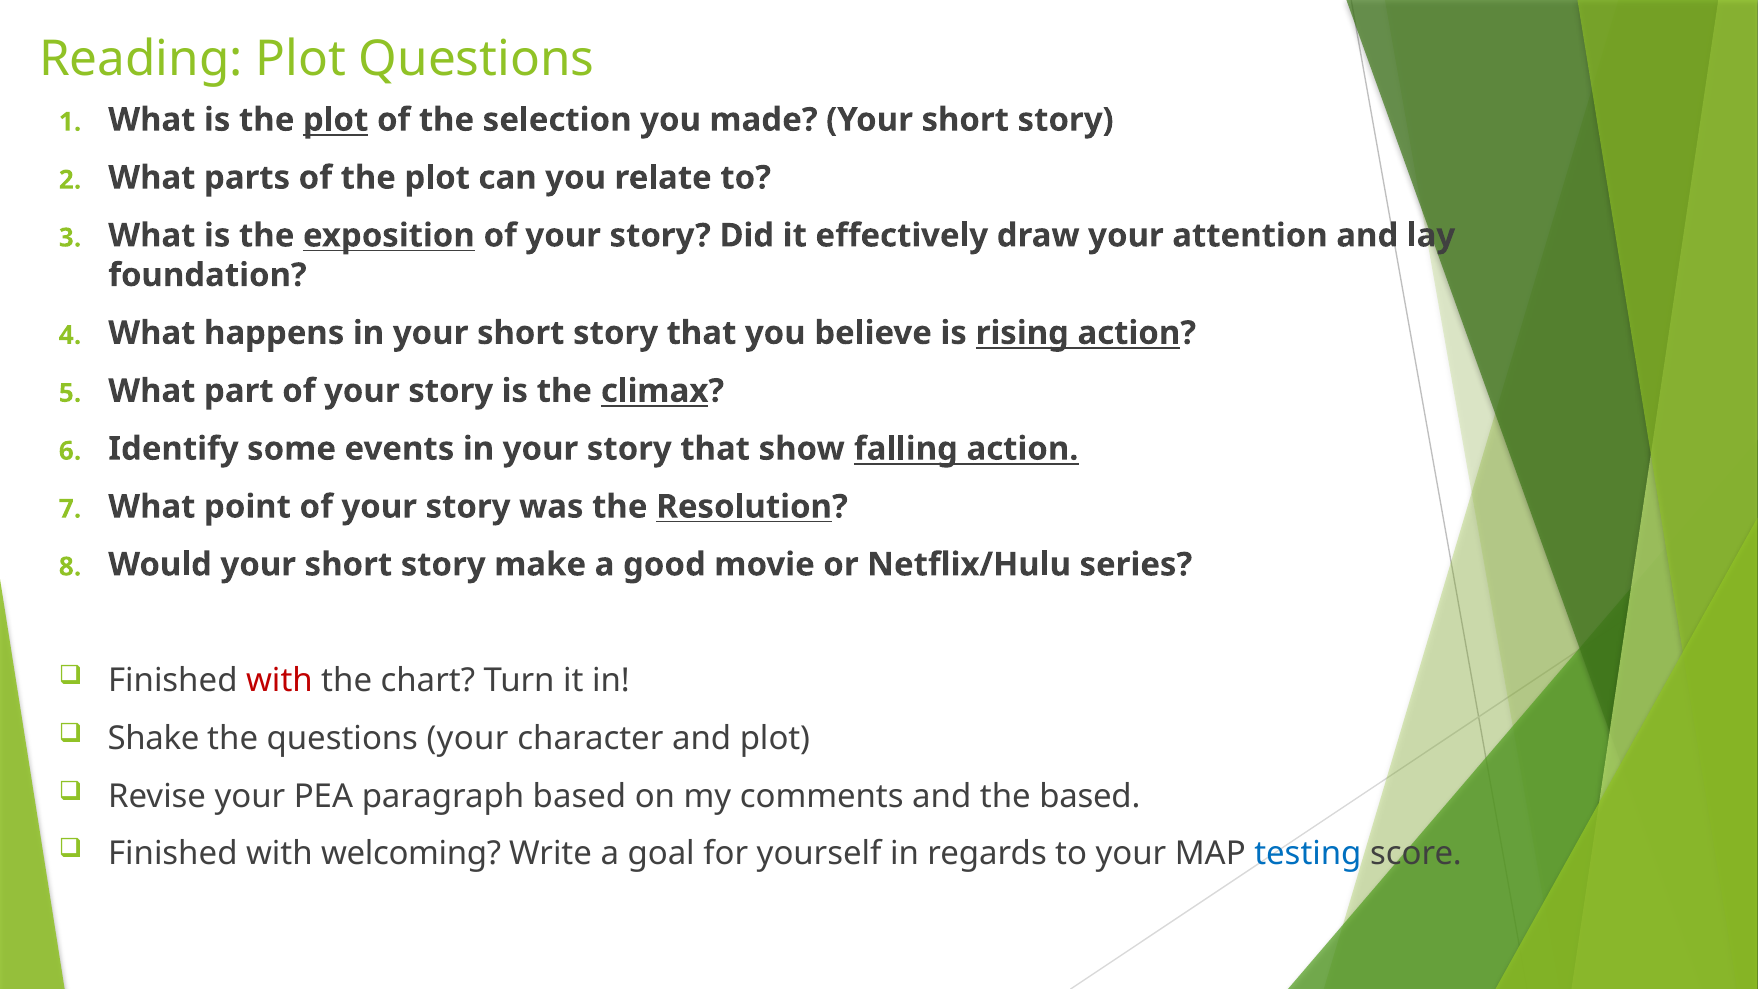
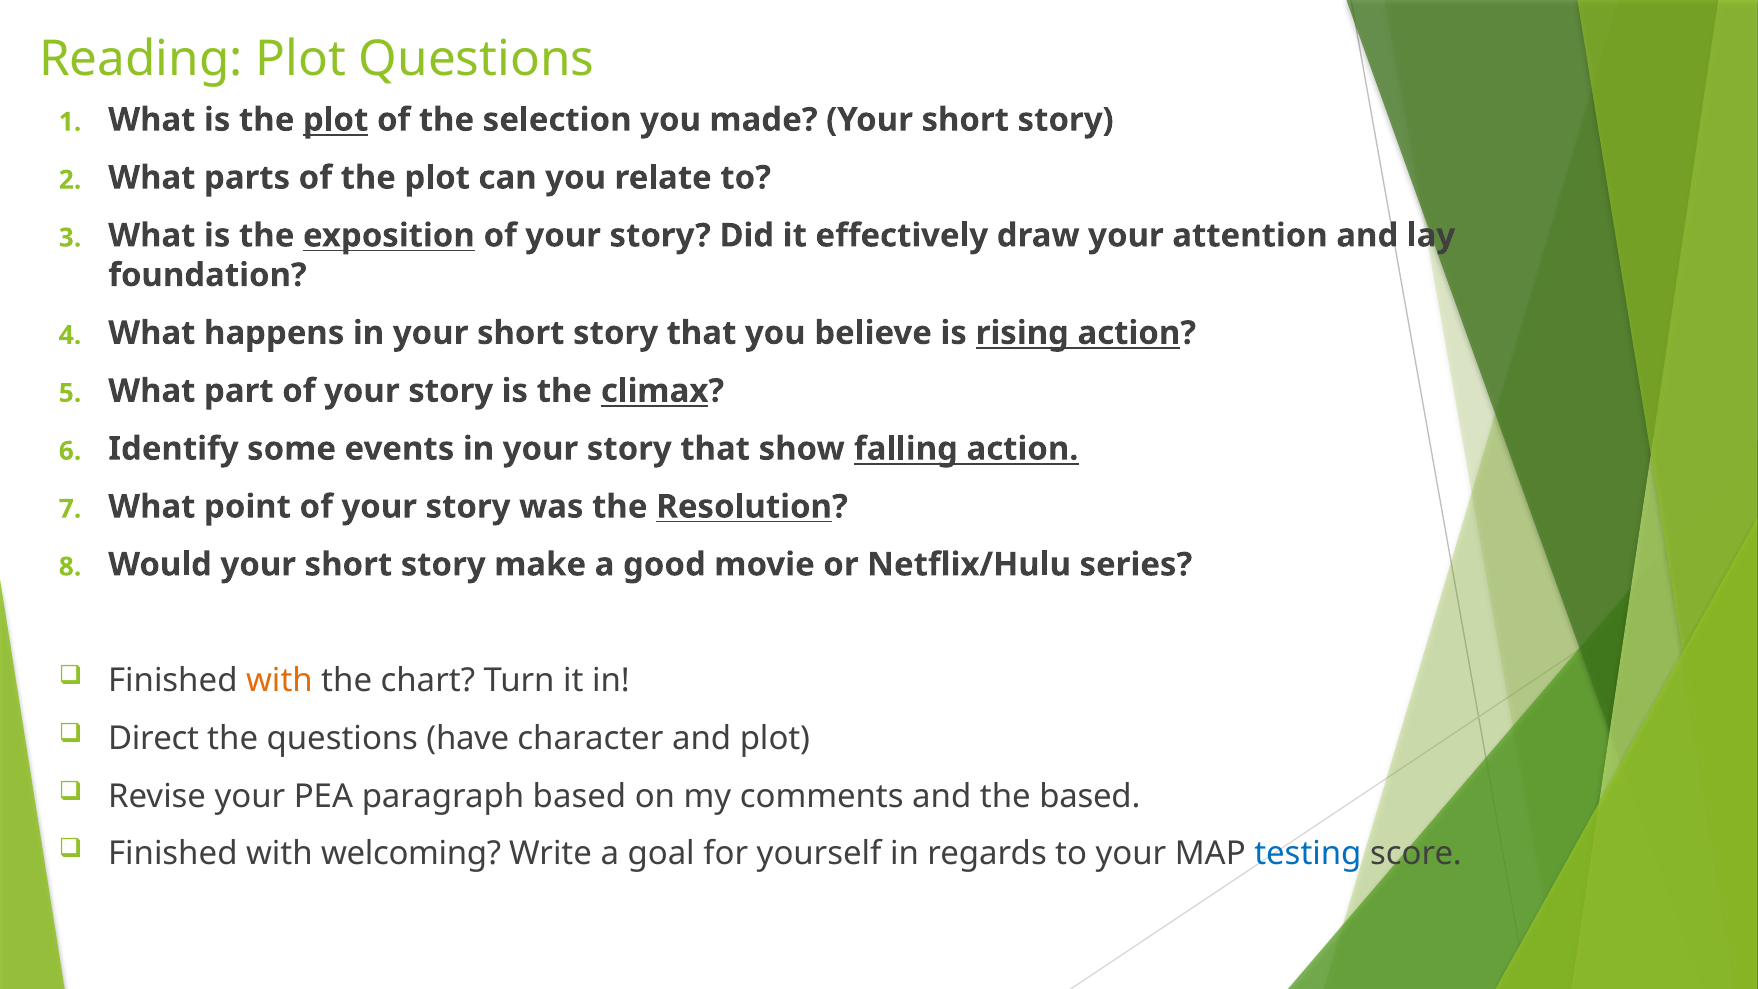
with at (279, 680) colour: red -> orange
Shake: Shake -> Direct
questions your: your -> have
